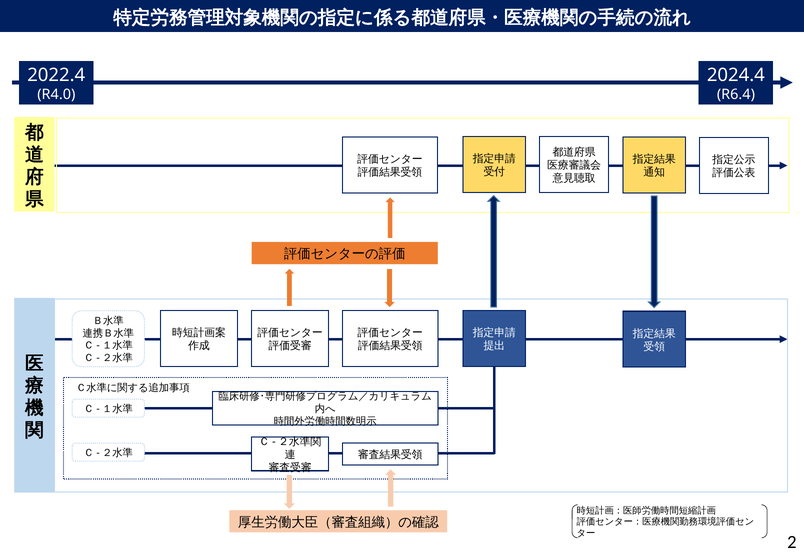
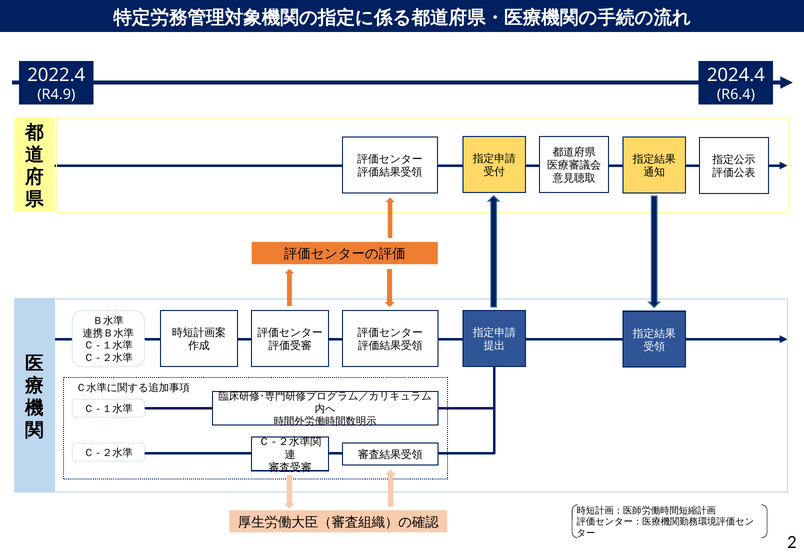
R4.0: R4.0 -> R4.9
